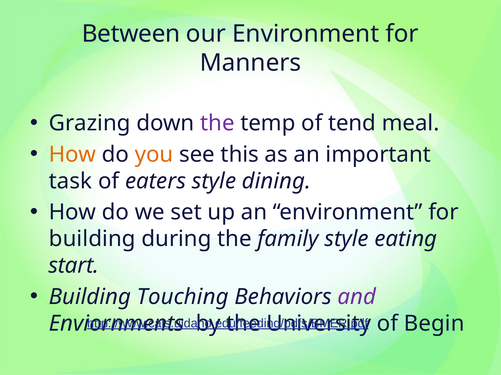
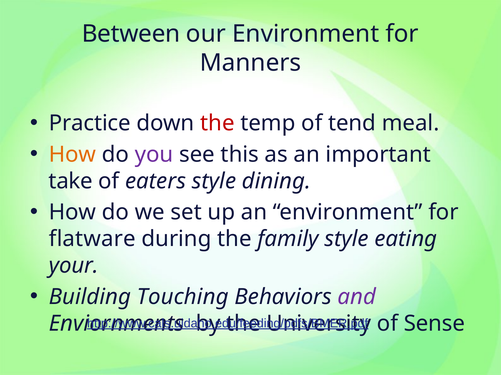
Grazing: Grazing -> Practice
the at (217, 123) colour: purple -> red
you colour: orange -> purple
task: task -> take
building at (92, 239): building -> flatware
start: start -> your
Begin: Begin -> Sense
